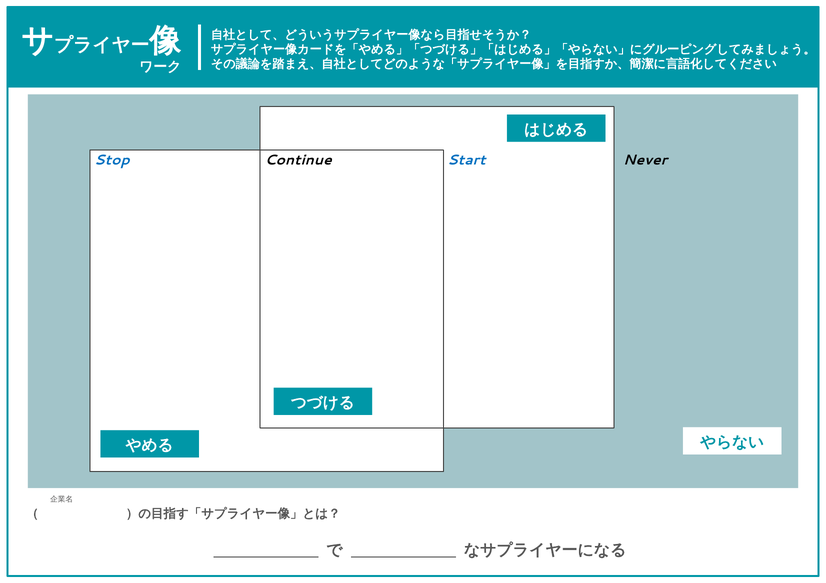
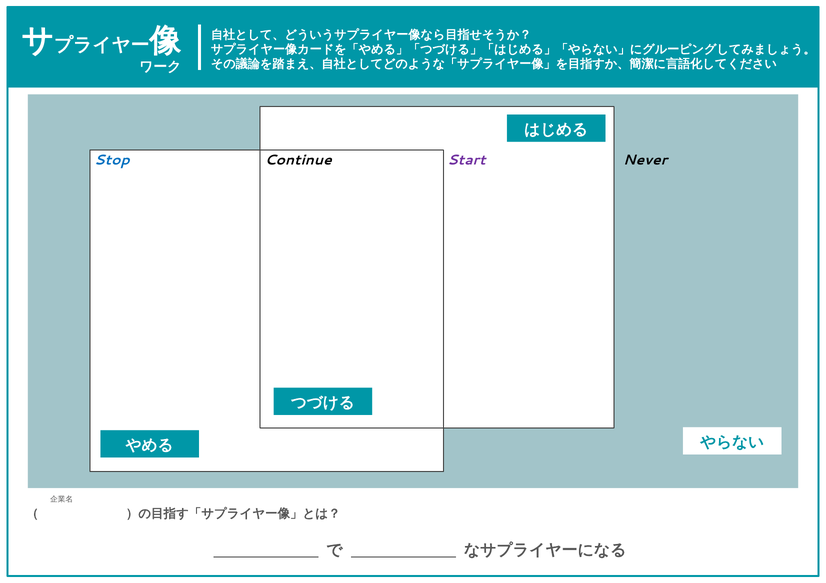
Start colour: blue -> purple
